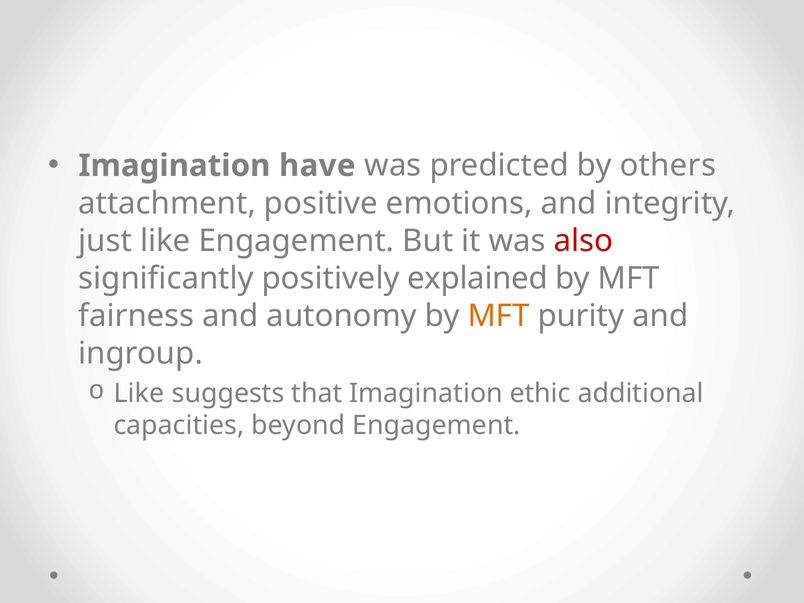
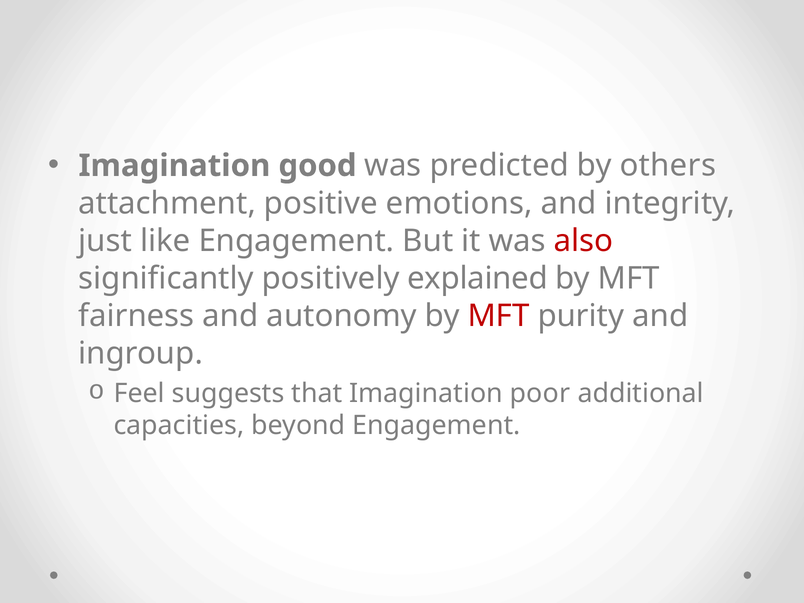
have: have -> good
MFT at (499, 316) colour: orange -> red
Like at (139, 393): Like -> Feel
ethic: ethic -> poor
